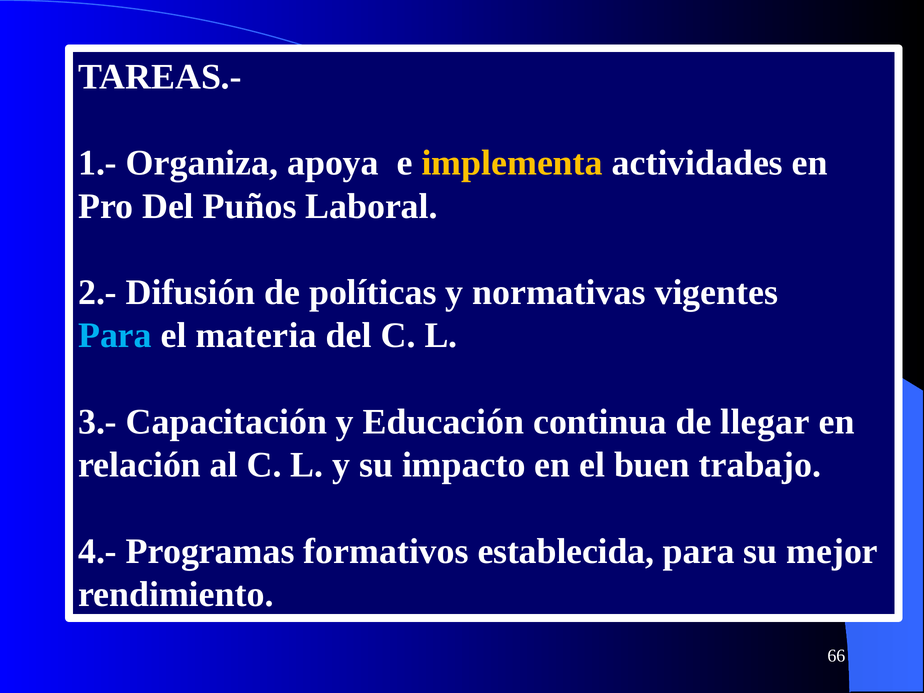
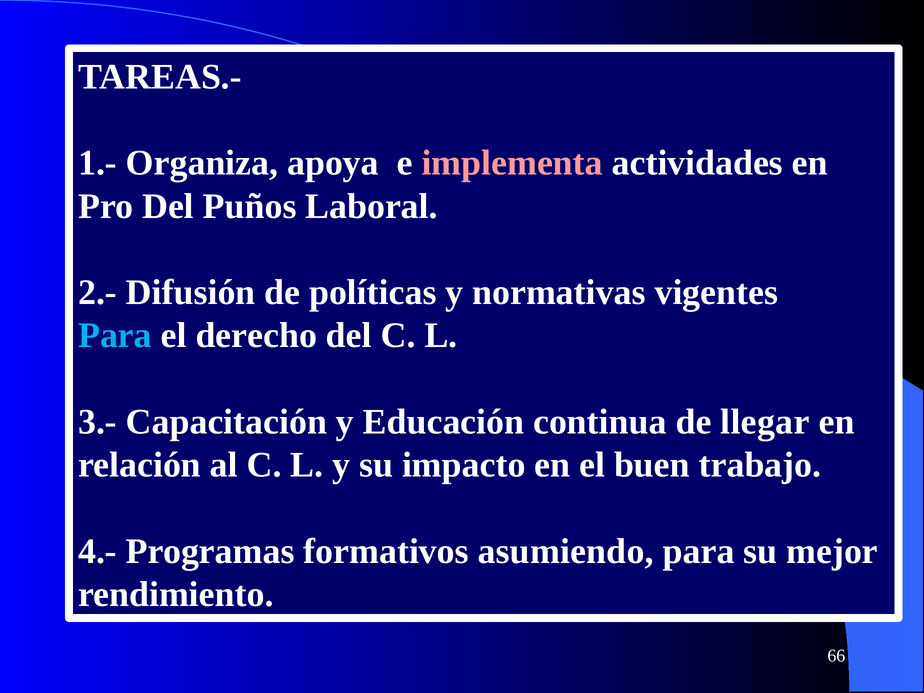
implementa colour: yellow -> pink
materia: materia -> derecho
establecida: establecida -> asumiendo
